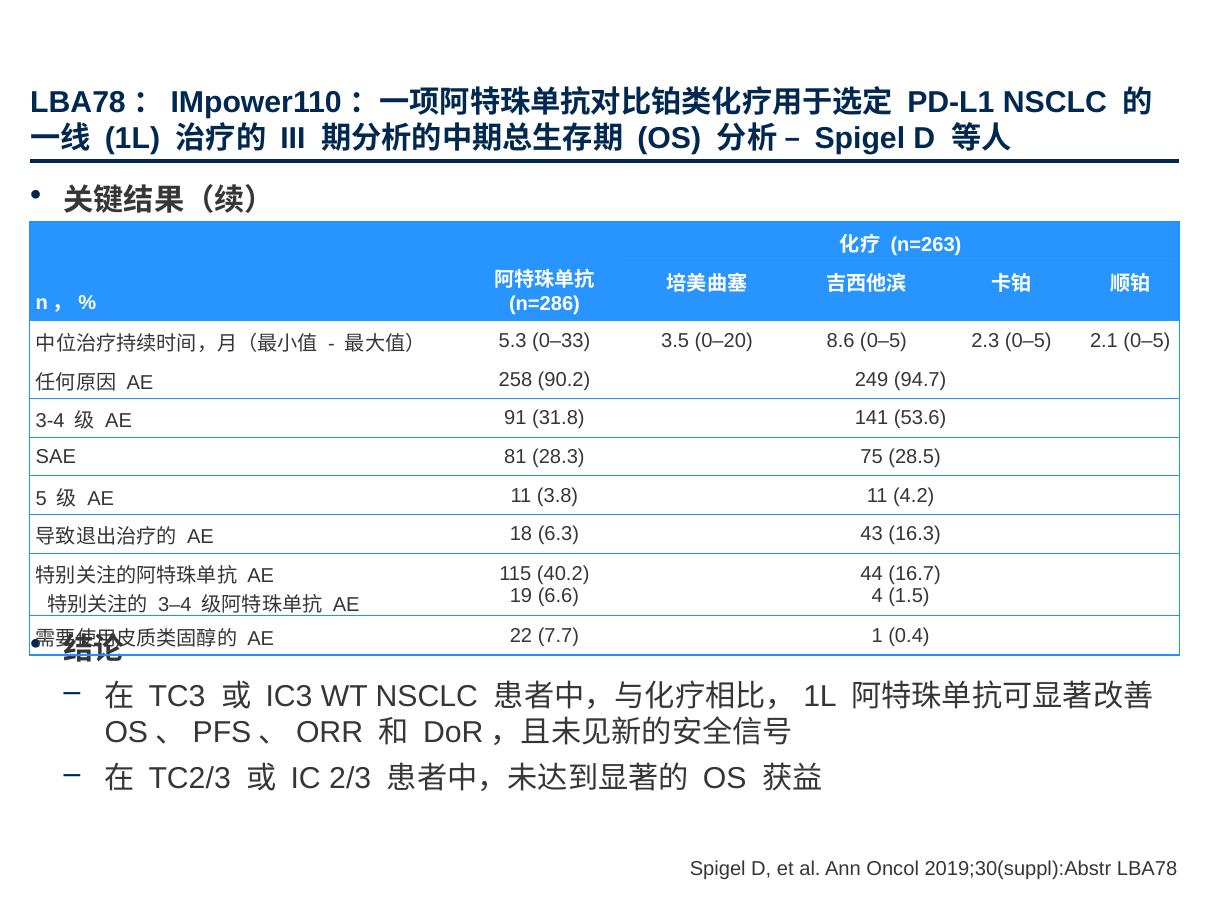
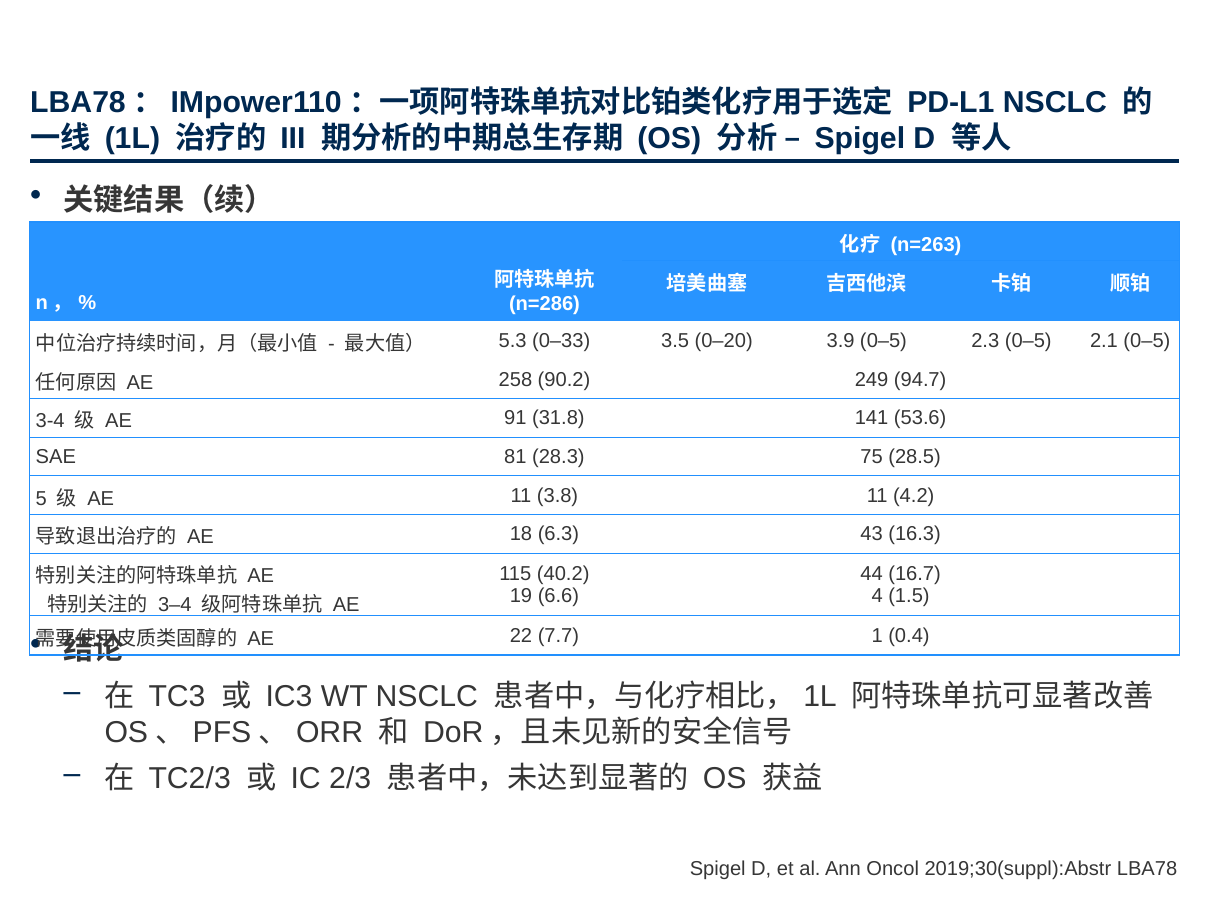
8.6: 8.6 -> 3.9
